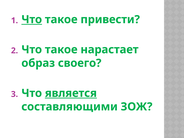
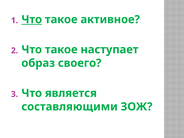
привести: привести -> активное
нарастает: нарастает -> наступает
является underline: present -> none
